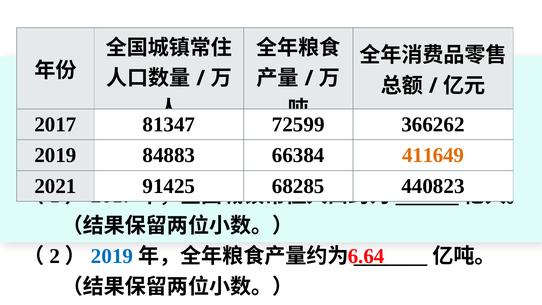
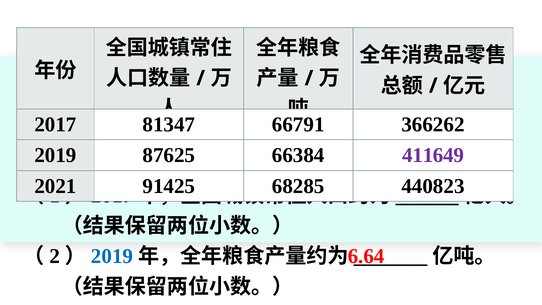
72599: 72599 -> 66791
84883: 84883 -> 87625
411649 colour: orange -> purple
